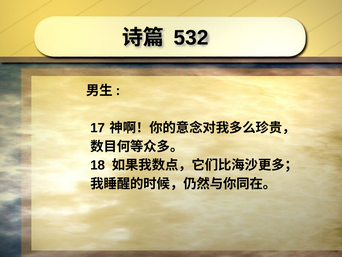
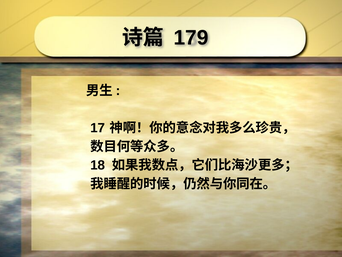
532: 532 -> 179
